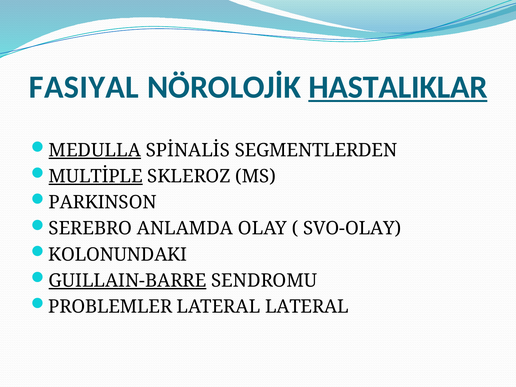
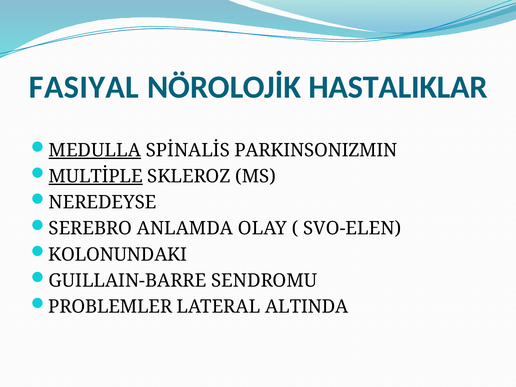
HASTALIKLAR underline: present -> none
SEGMENTLERDEN: SEGMENTLERDEN -> PARKINSONIZMIN
PARKINSON: PARKINSON -> NEREDEYSE
SVO-OLAY: SVO-OLAY -> SVO-ELEN
GUILLAIN-BARRE underline: present -> none
LATERAL LATERAL: LATERAL -> ALTINDA
